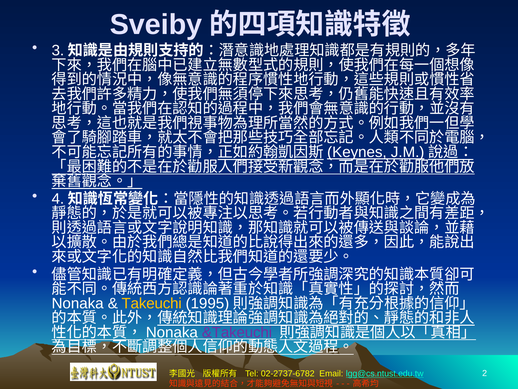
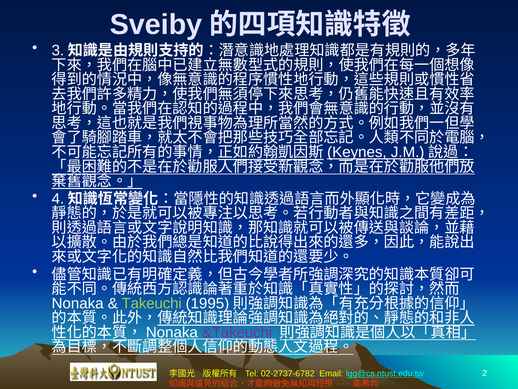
Takeuchi colour: yellow -> light green
